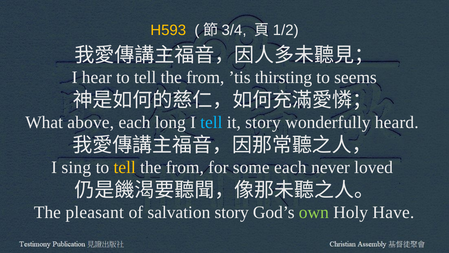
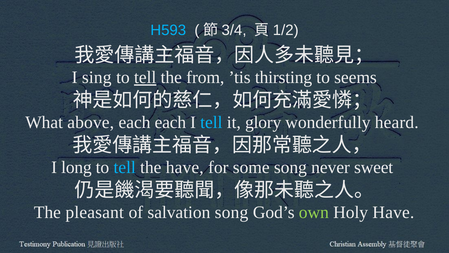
H593 colour: yellow -> light blue
hear: hear -> sing
tell at (145, 77) underline: none -> present
each long: long -> each
it story: story -> glory
sing: sing -> long
tell at (125, 167) colour: yellow -> light blue
from at (185, 167): from -> have
some each: each -> song
loved: loved -> sweet
salvation story: story -> song
